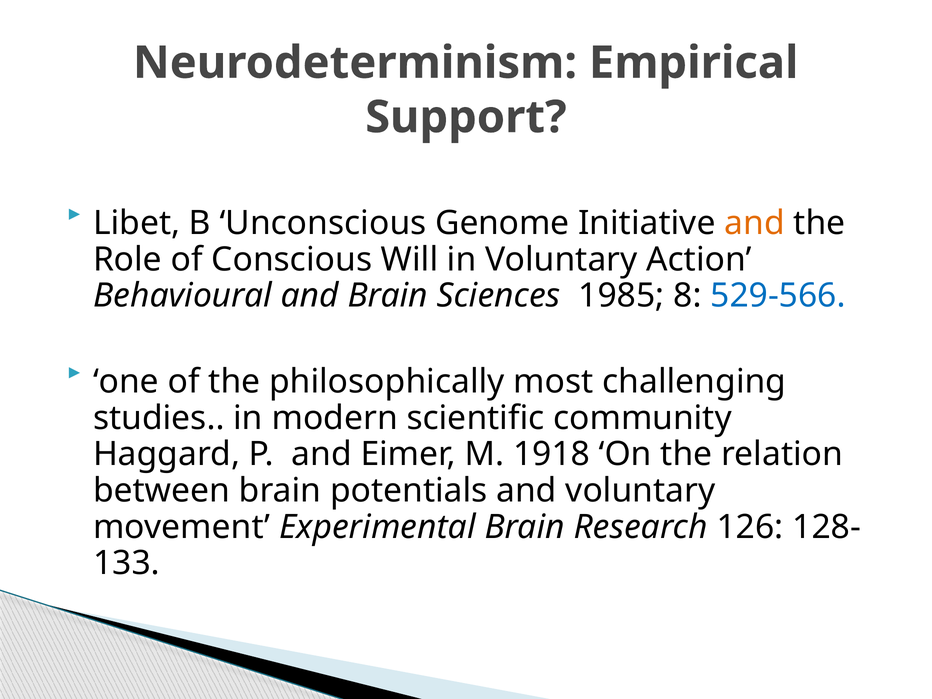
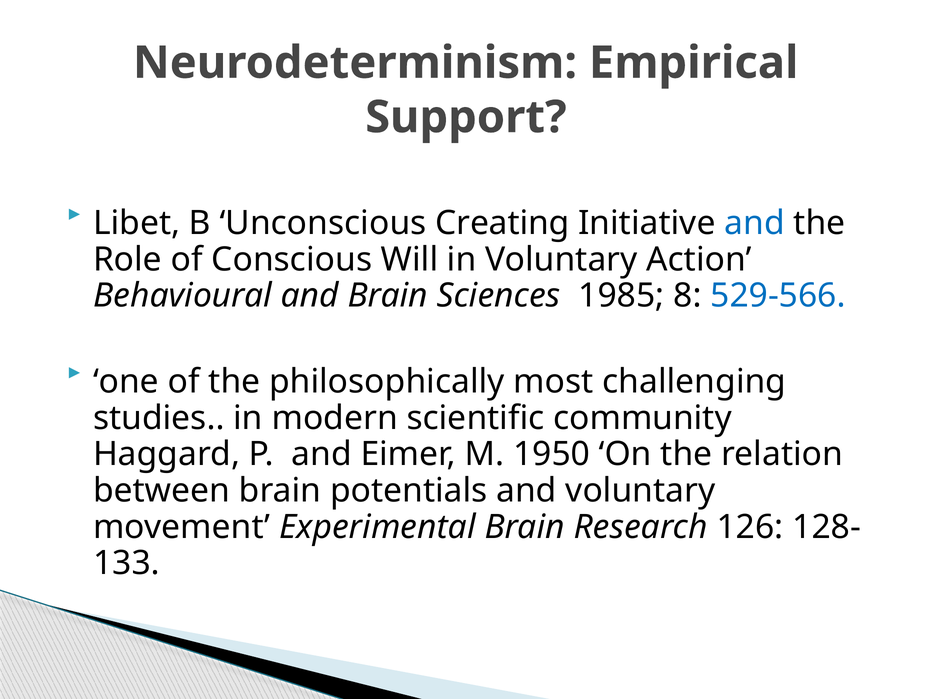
Genome: Genome -> Creating
and at (754, 223) colour: orange -> blue
1918: 1918 -> 1950
